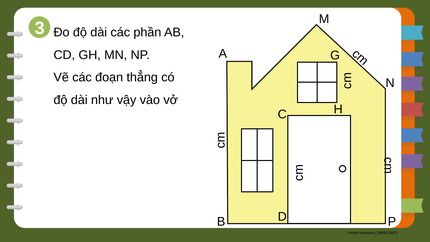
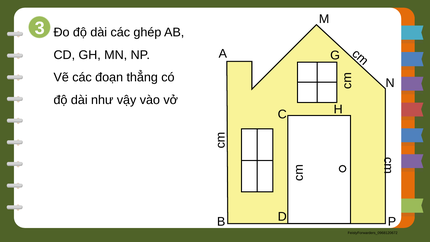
phần: phần -> ghép
